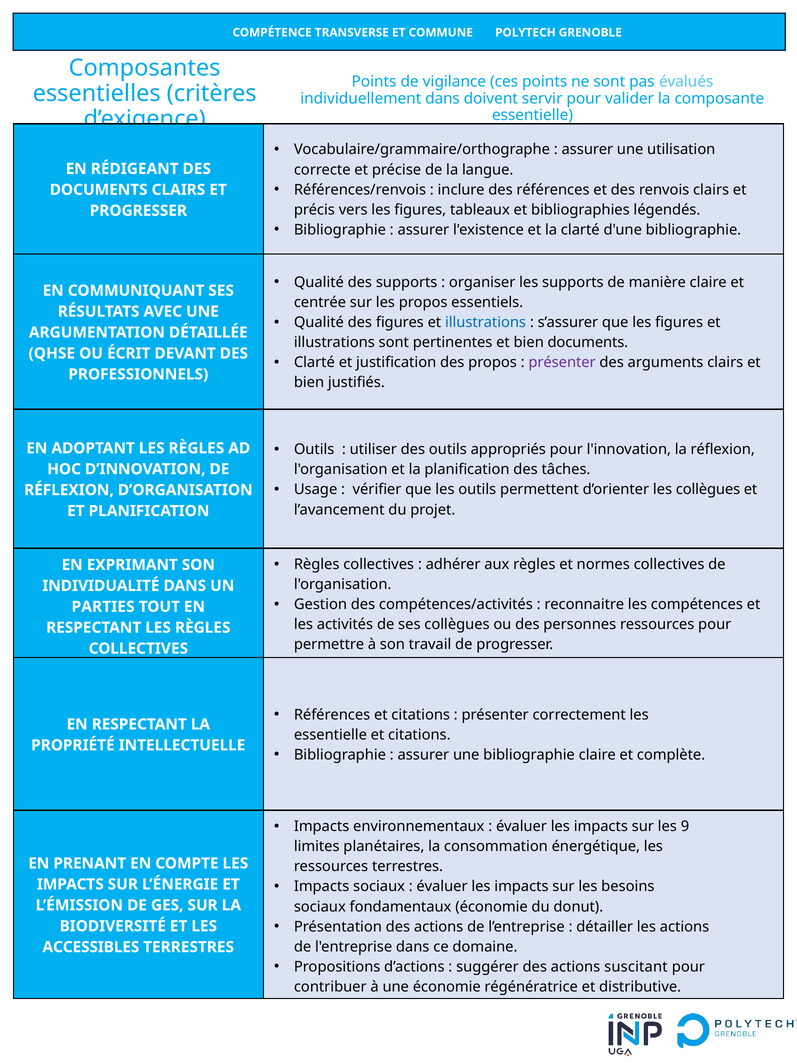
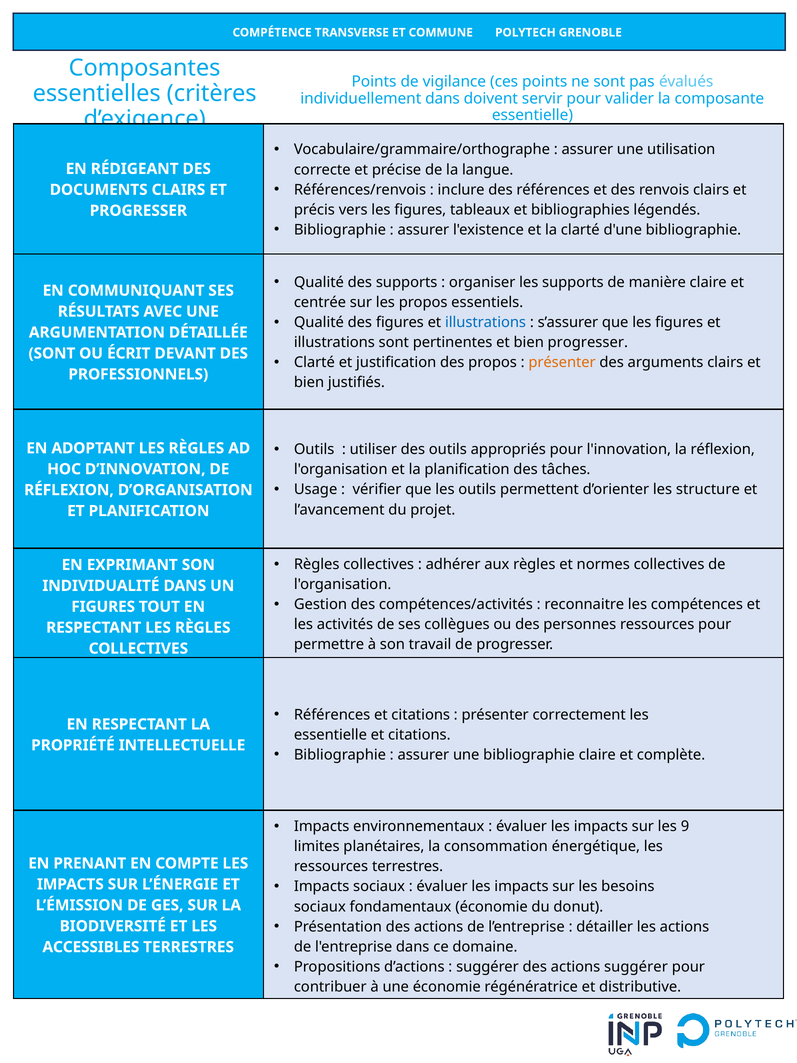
bien documents: documents -> progresser
QHSE at (52, 353): QHSE -> SONT
présenter at (562, 362) colour: purple -> orange
les collègues: collègues -> structure
PARTIES at (103, 607): PARTIES -> FIGURES
actions suscitant: suscitant -> suggérer
